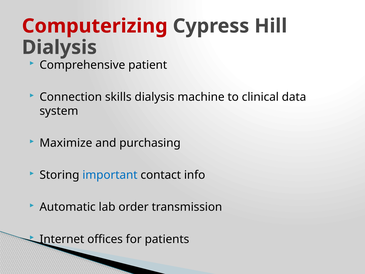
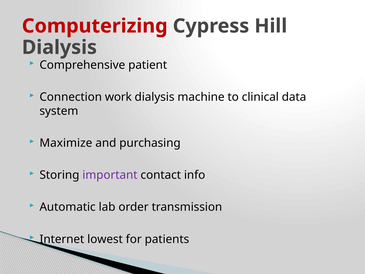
skills: skills -> work
important colour: blue -> purple
offices: offices -> lowest
